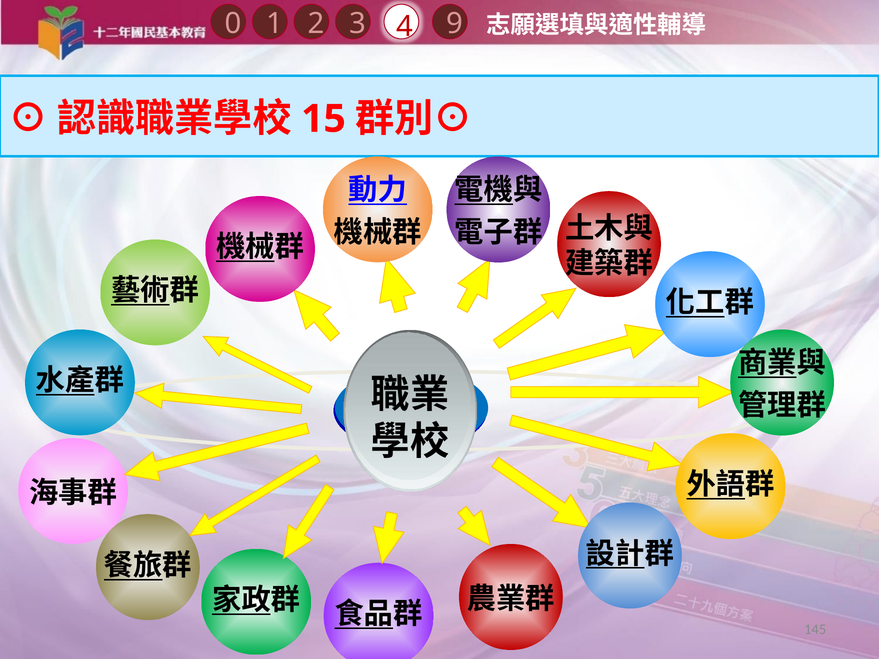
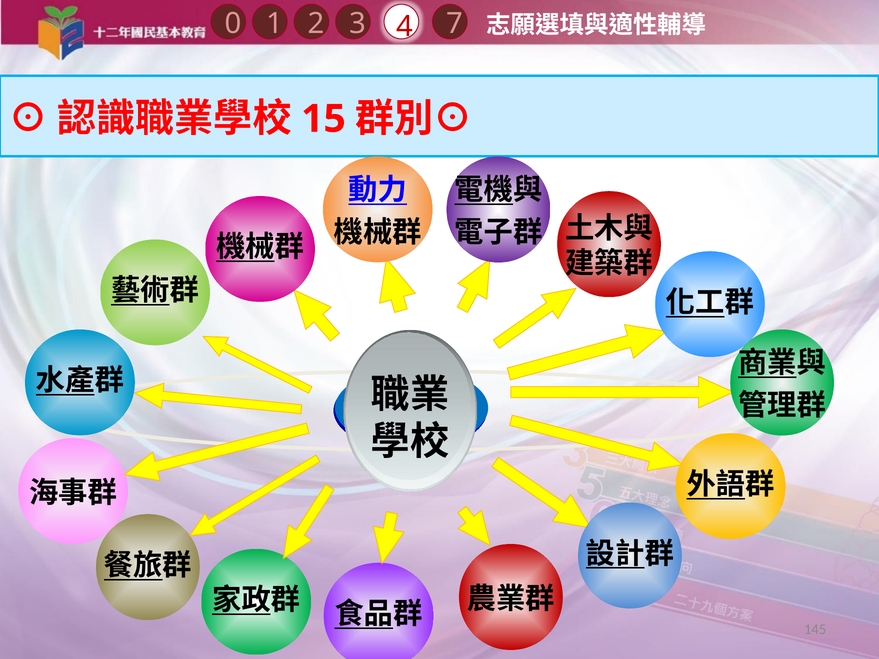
9: 9 -> 7
